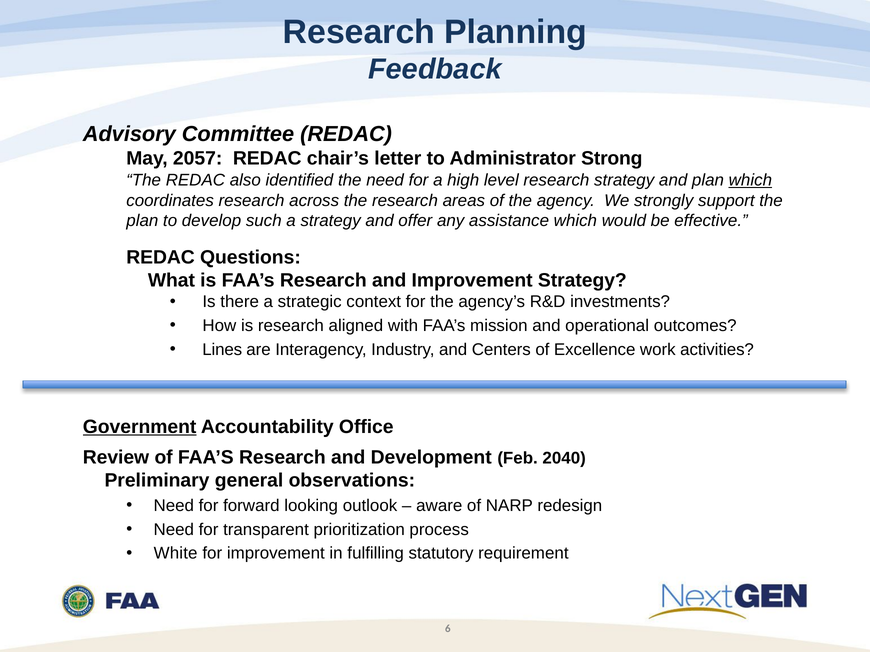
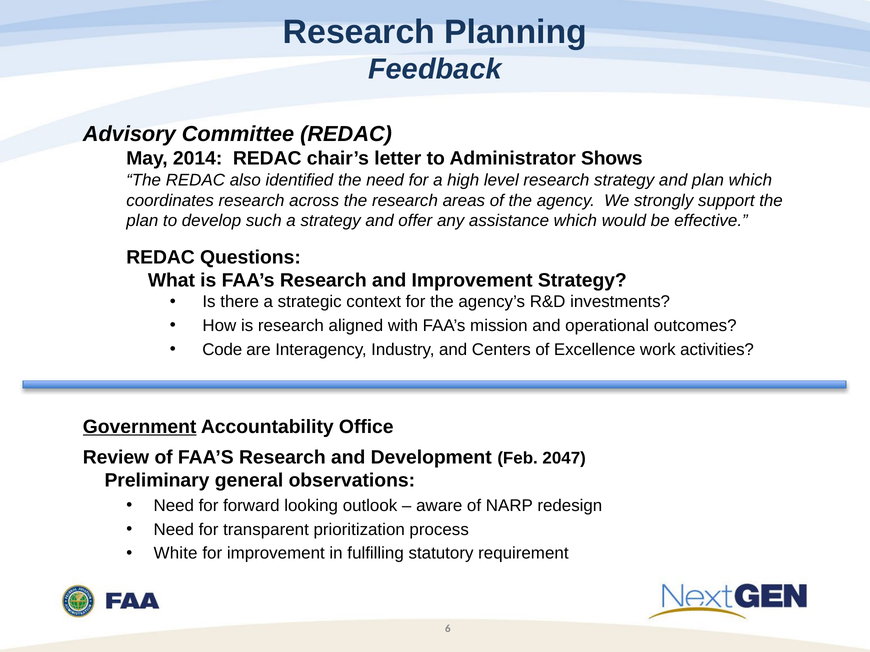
2057: 2057 -> 2014
Strong: Strong -> Shows
which at (750, 180) underline: present -> none
Lines: Lines -> Code
2040: 2040 -> 2047
